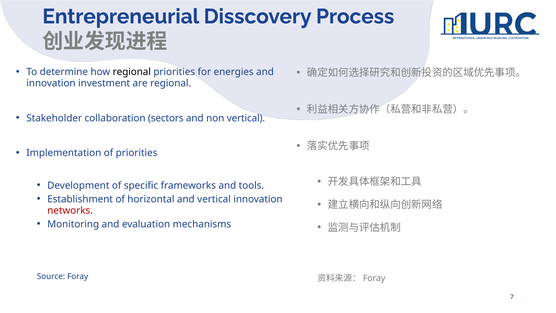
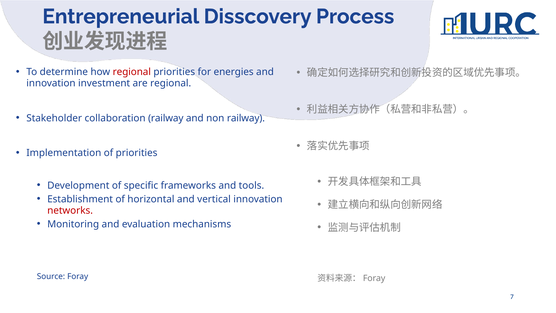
regional at (132, 72) colour: black -> red
collaboration sectors: sectors -> railway
non vertical: vertical -> railway
